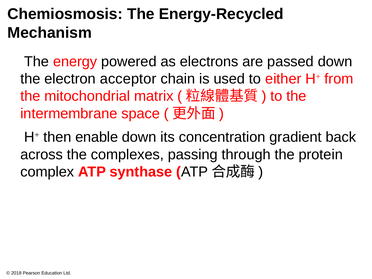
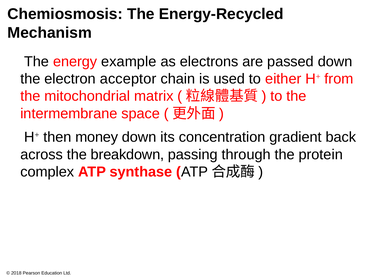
powered: powered -> example
enable: enable -> money
complexes: complexes -> breakdown
